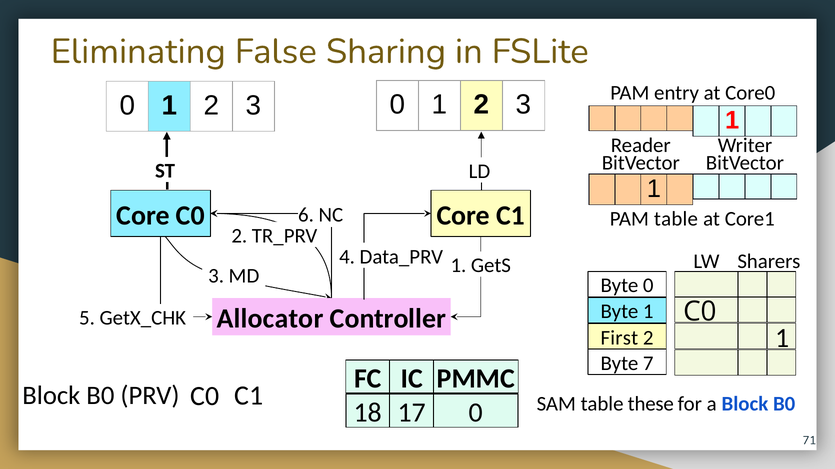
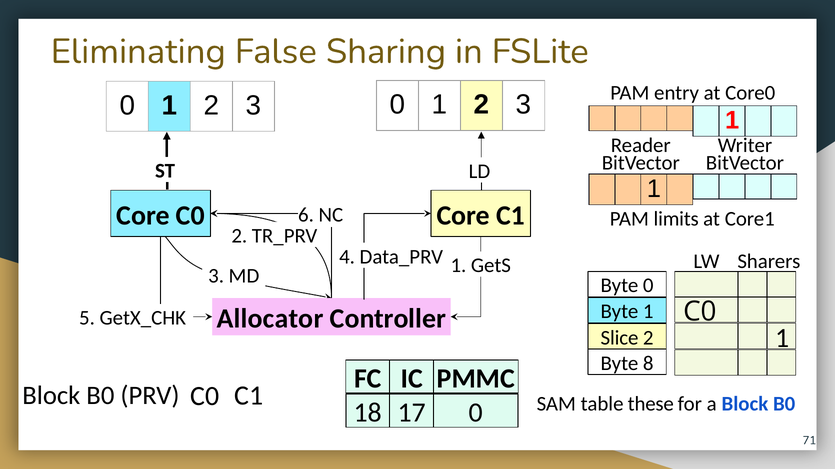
PAM table: table -> limits
First: First -> Slice
7: 7 -> 8
